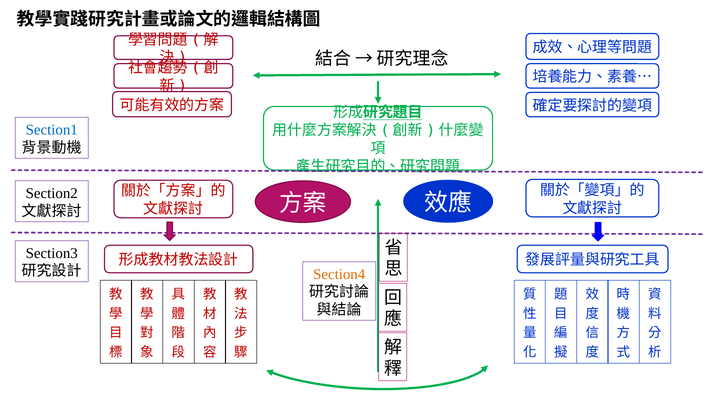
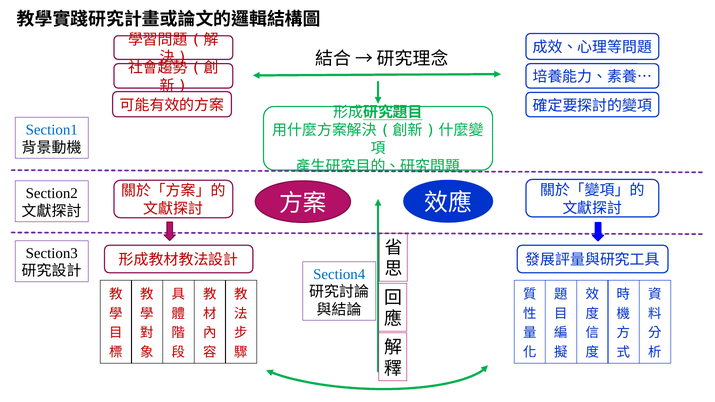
Section4 colour: orange -> blue
